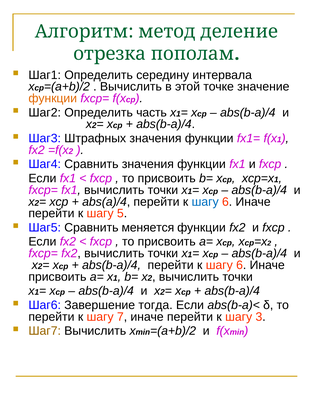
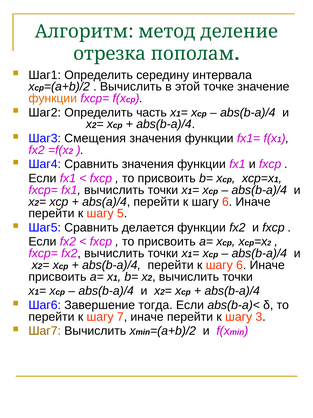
Штрафных: Штрафных -> Смещения
шагу at (205, 201) colour: blue -> black
меняется: меняется -> делается
